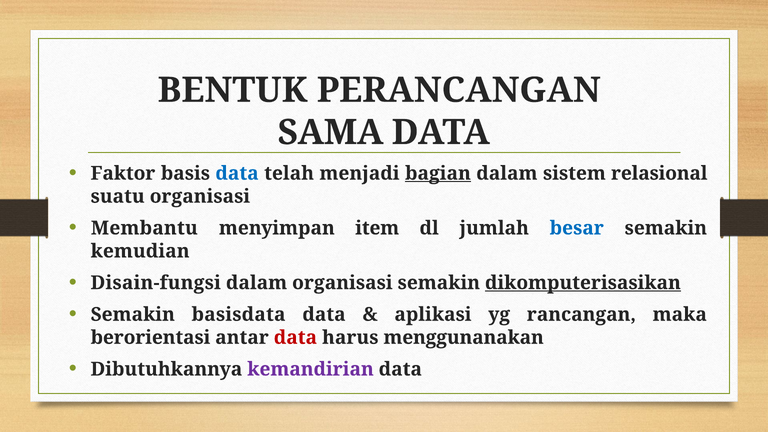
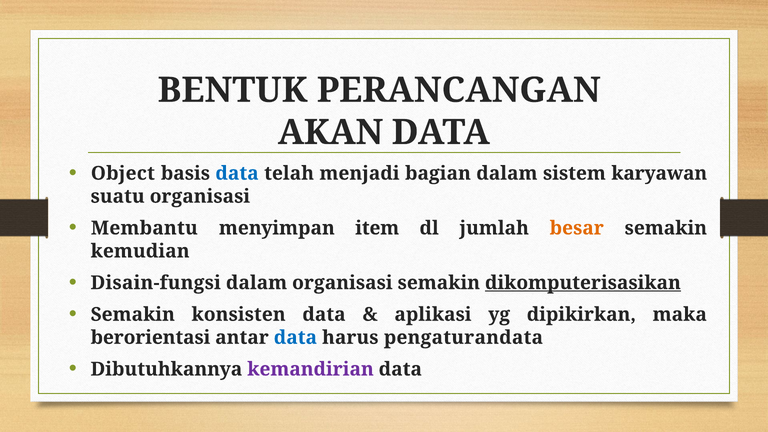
SAMA: SAMA -> AKAN
Faktor: Faktor -> Object
bagian underline: present -> none
relasional: relasional -> karyawan
besar colour: blue -> orange
basisdata: basisdata -> konsisten
rancangan: rancangan -> dipikirkan
data at (295, 338) colour: red -> blue
menggunanakan: menggunanakan -> pengaturandata
